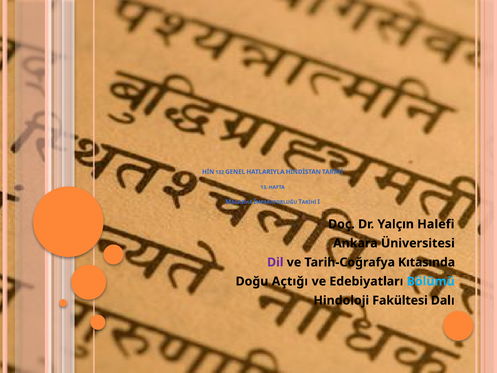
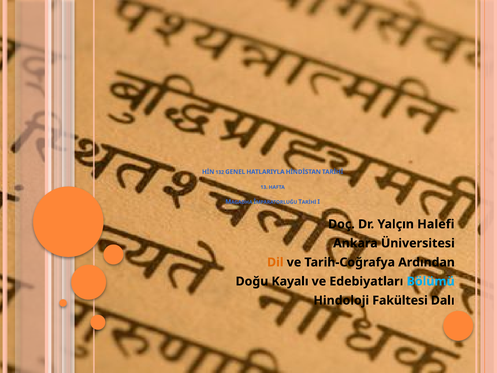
Dil colour: purple -> orange
Kıtasında: Kıtasında -> Ardından
Açtığı: Açtığı -> Kayalı
